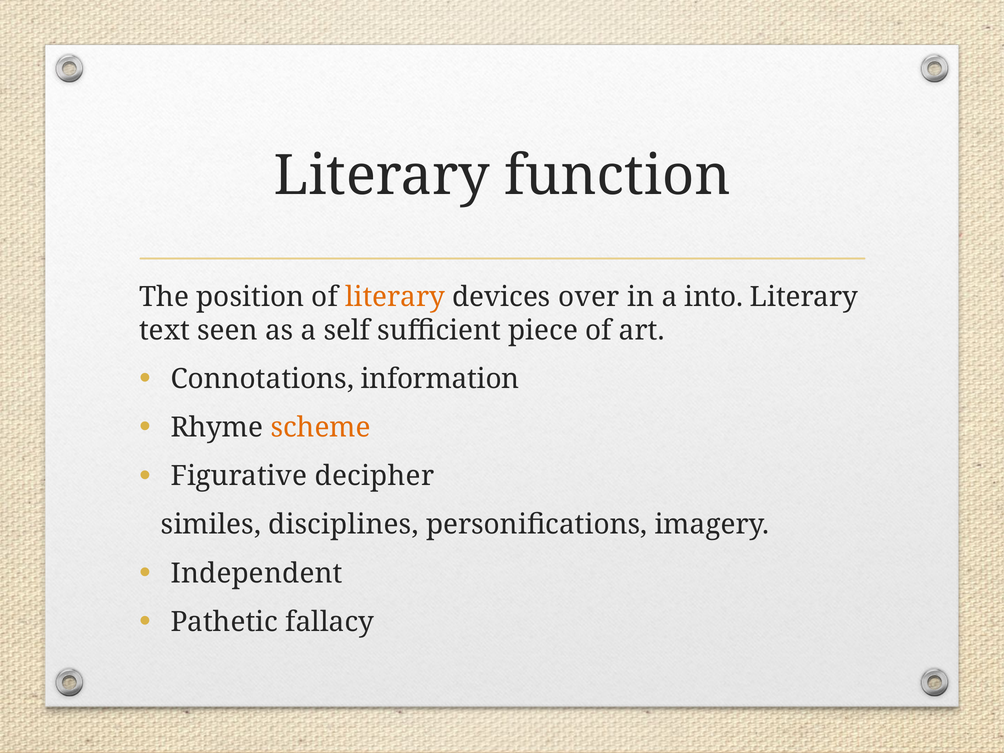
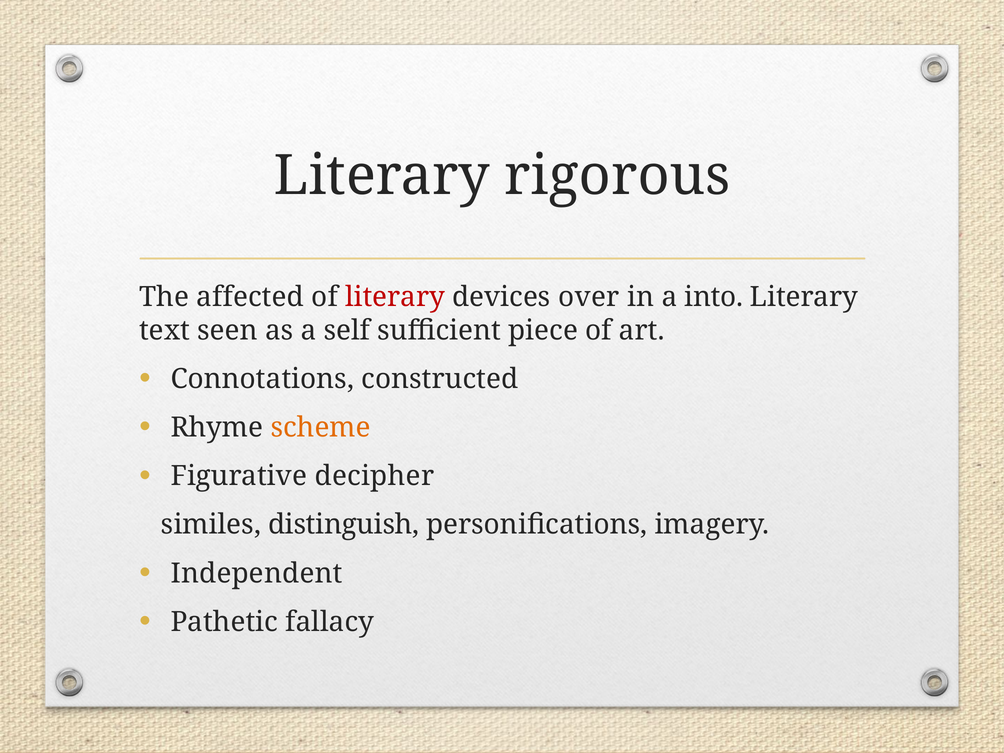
function: function -> rigorous
position: position -> affected
literary at (395, 297) colour: orange -> red
information: information -> constructed
disciplines: disciplines -> distinguish
